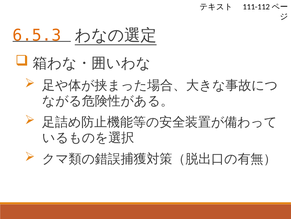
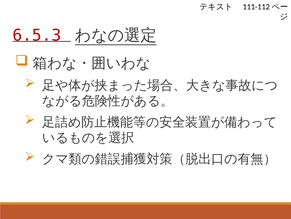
6.5.3 colour: orange -> red
